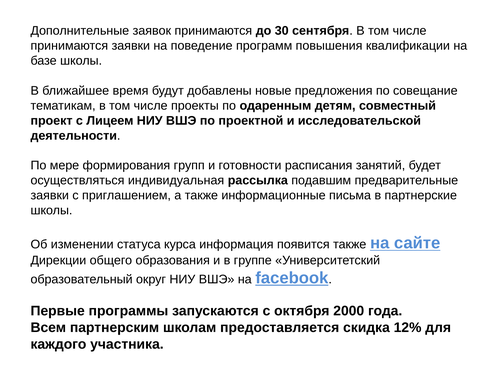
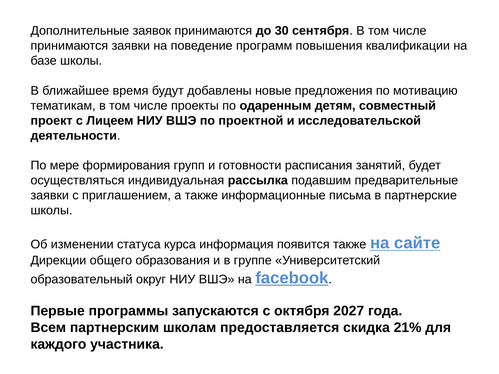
совещание: совещание -> мотивацию
2000: 2000 -> 2027
12%: 12% -> 21%
